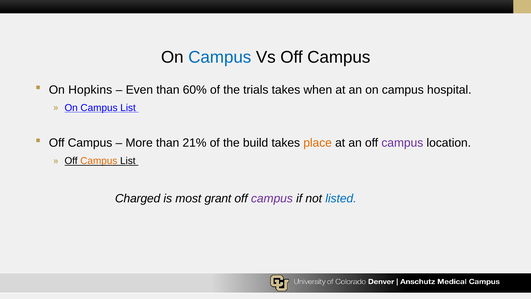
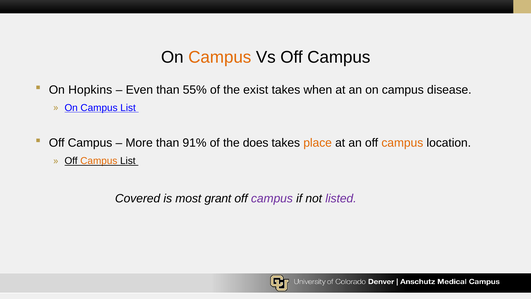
Campus at (220, 57) colour: blue -> orange
60%: 60% -> 55%
trials: trials -> exist
hospital: hospital -> disease
21%: 21% -> 91%
build: build -> does
campus at (402, 143) colour: purple -> orange
Charged: Charged -> Covered
listed colour: blue -> purple
